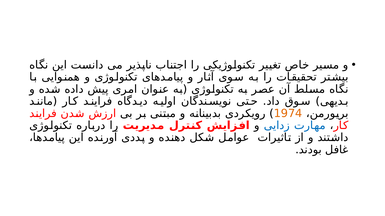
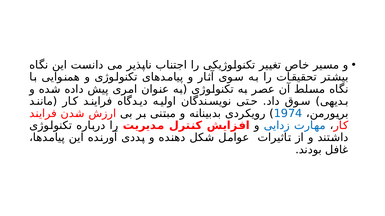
1974 colour: orange -> blue
